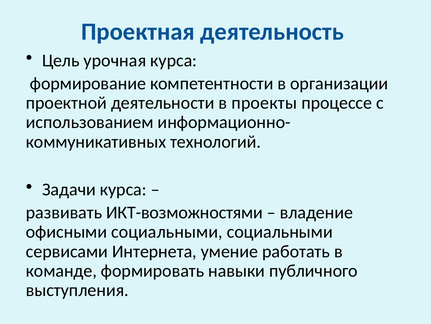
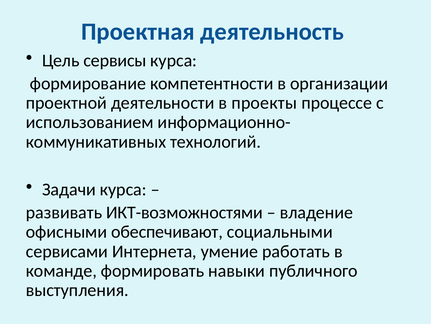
урочная: урочная -> сервисы
офисными социальными: социальными -> обеспечивают
